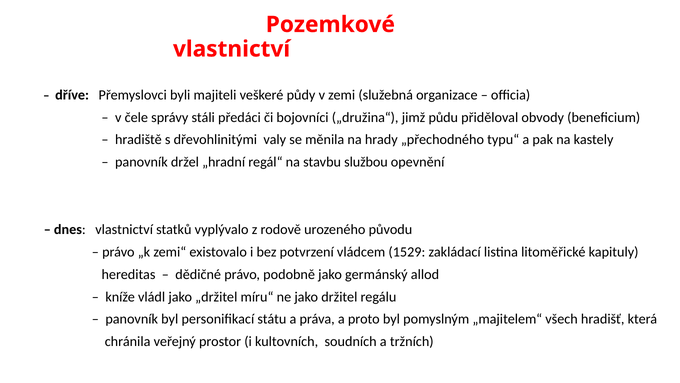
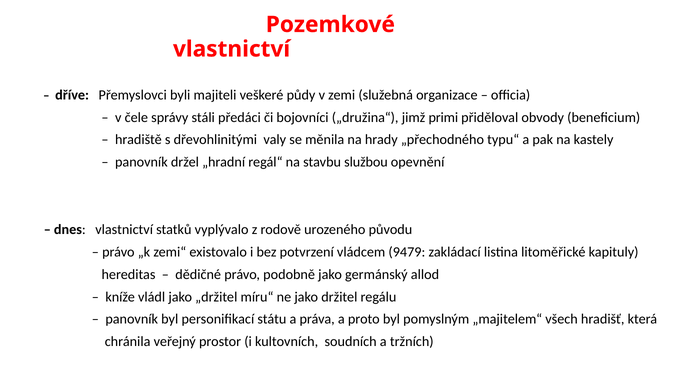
půdu: půdu -> primi
1529: 1529 -> 9479
